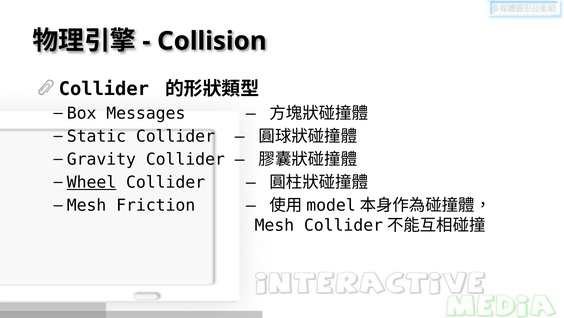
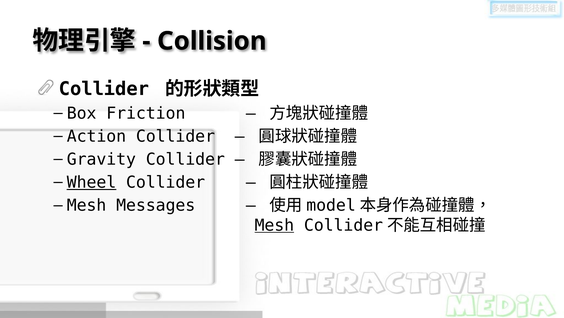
Messages: Messages -> Friction
Static: Static -> Action
Friction: Friction -> Messages
Mesh at (274, 225) underline: none -> present
